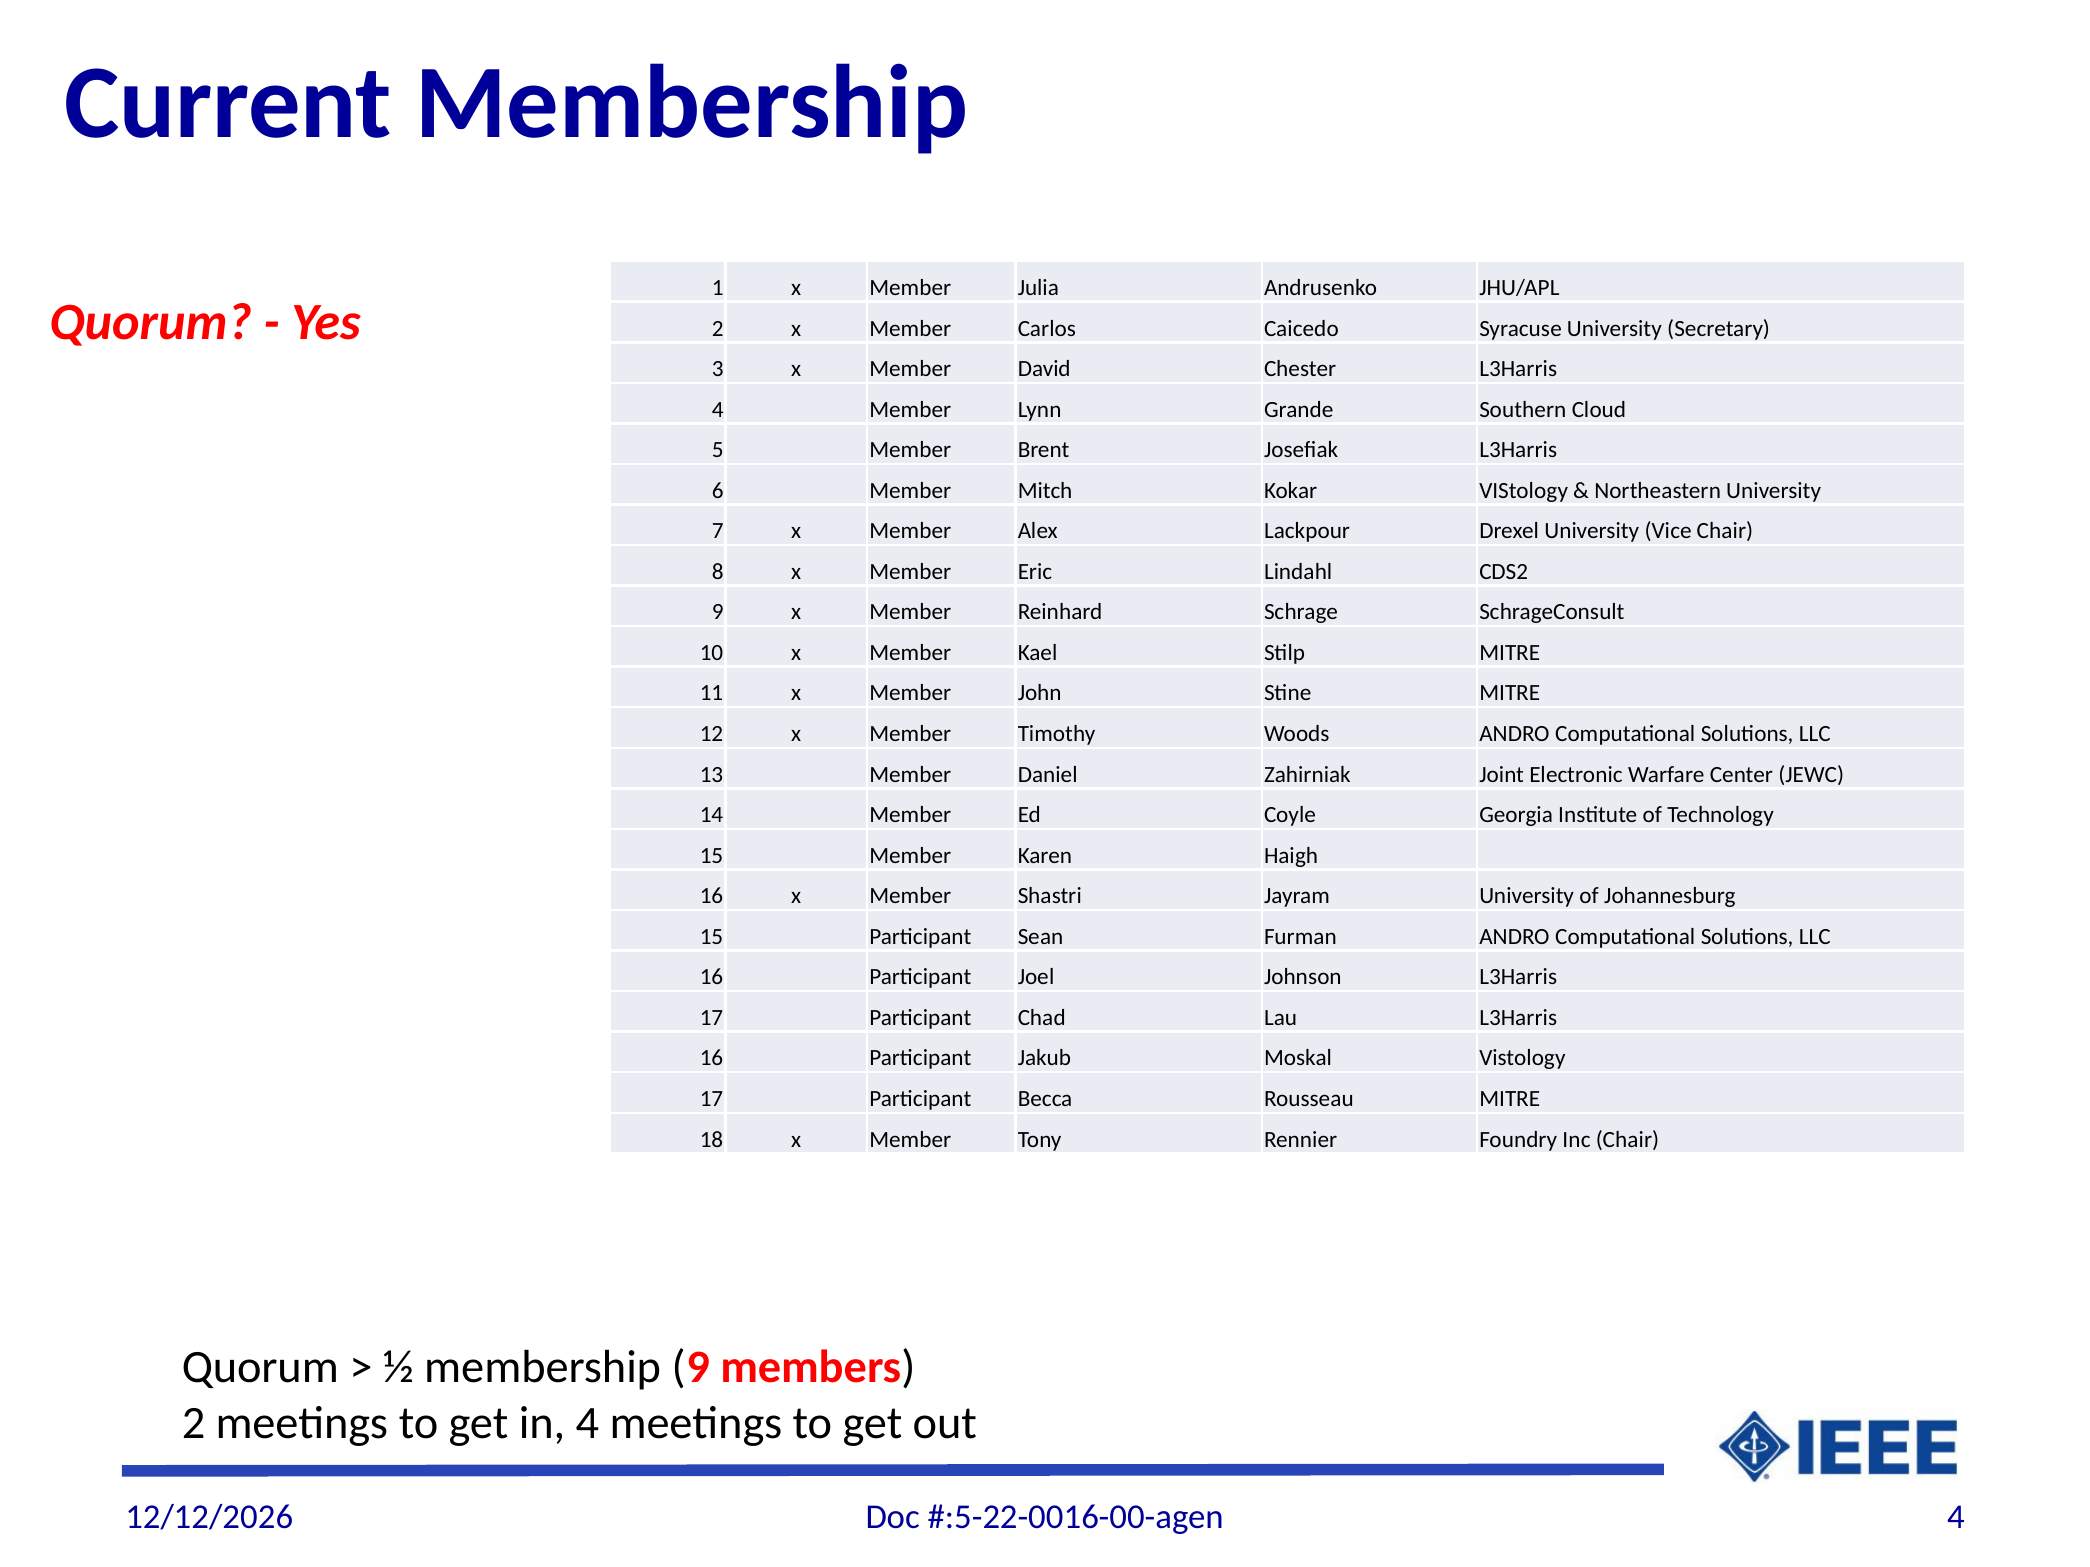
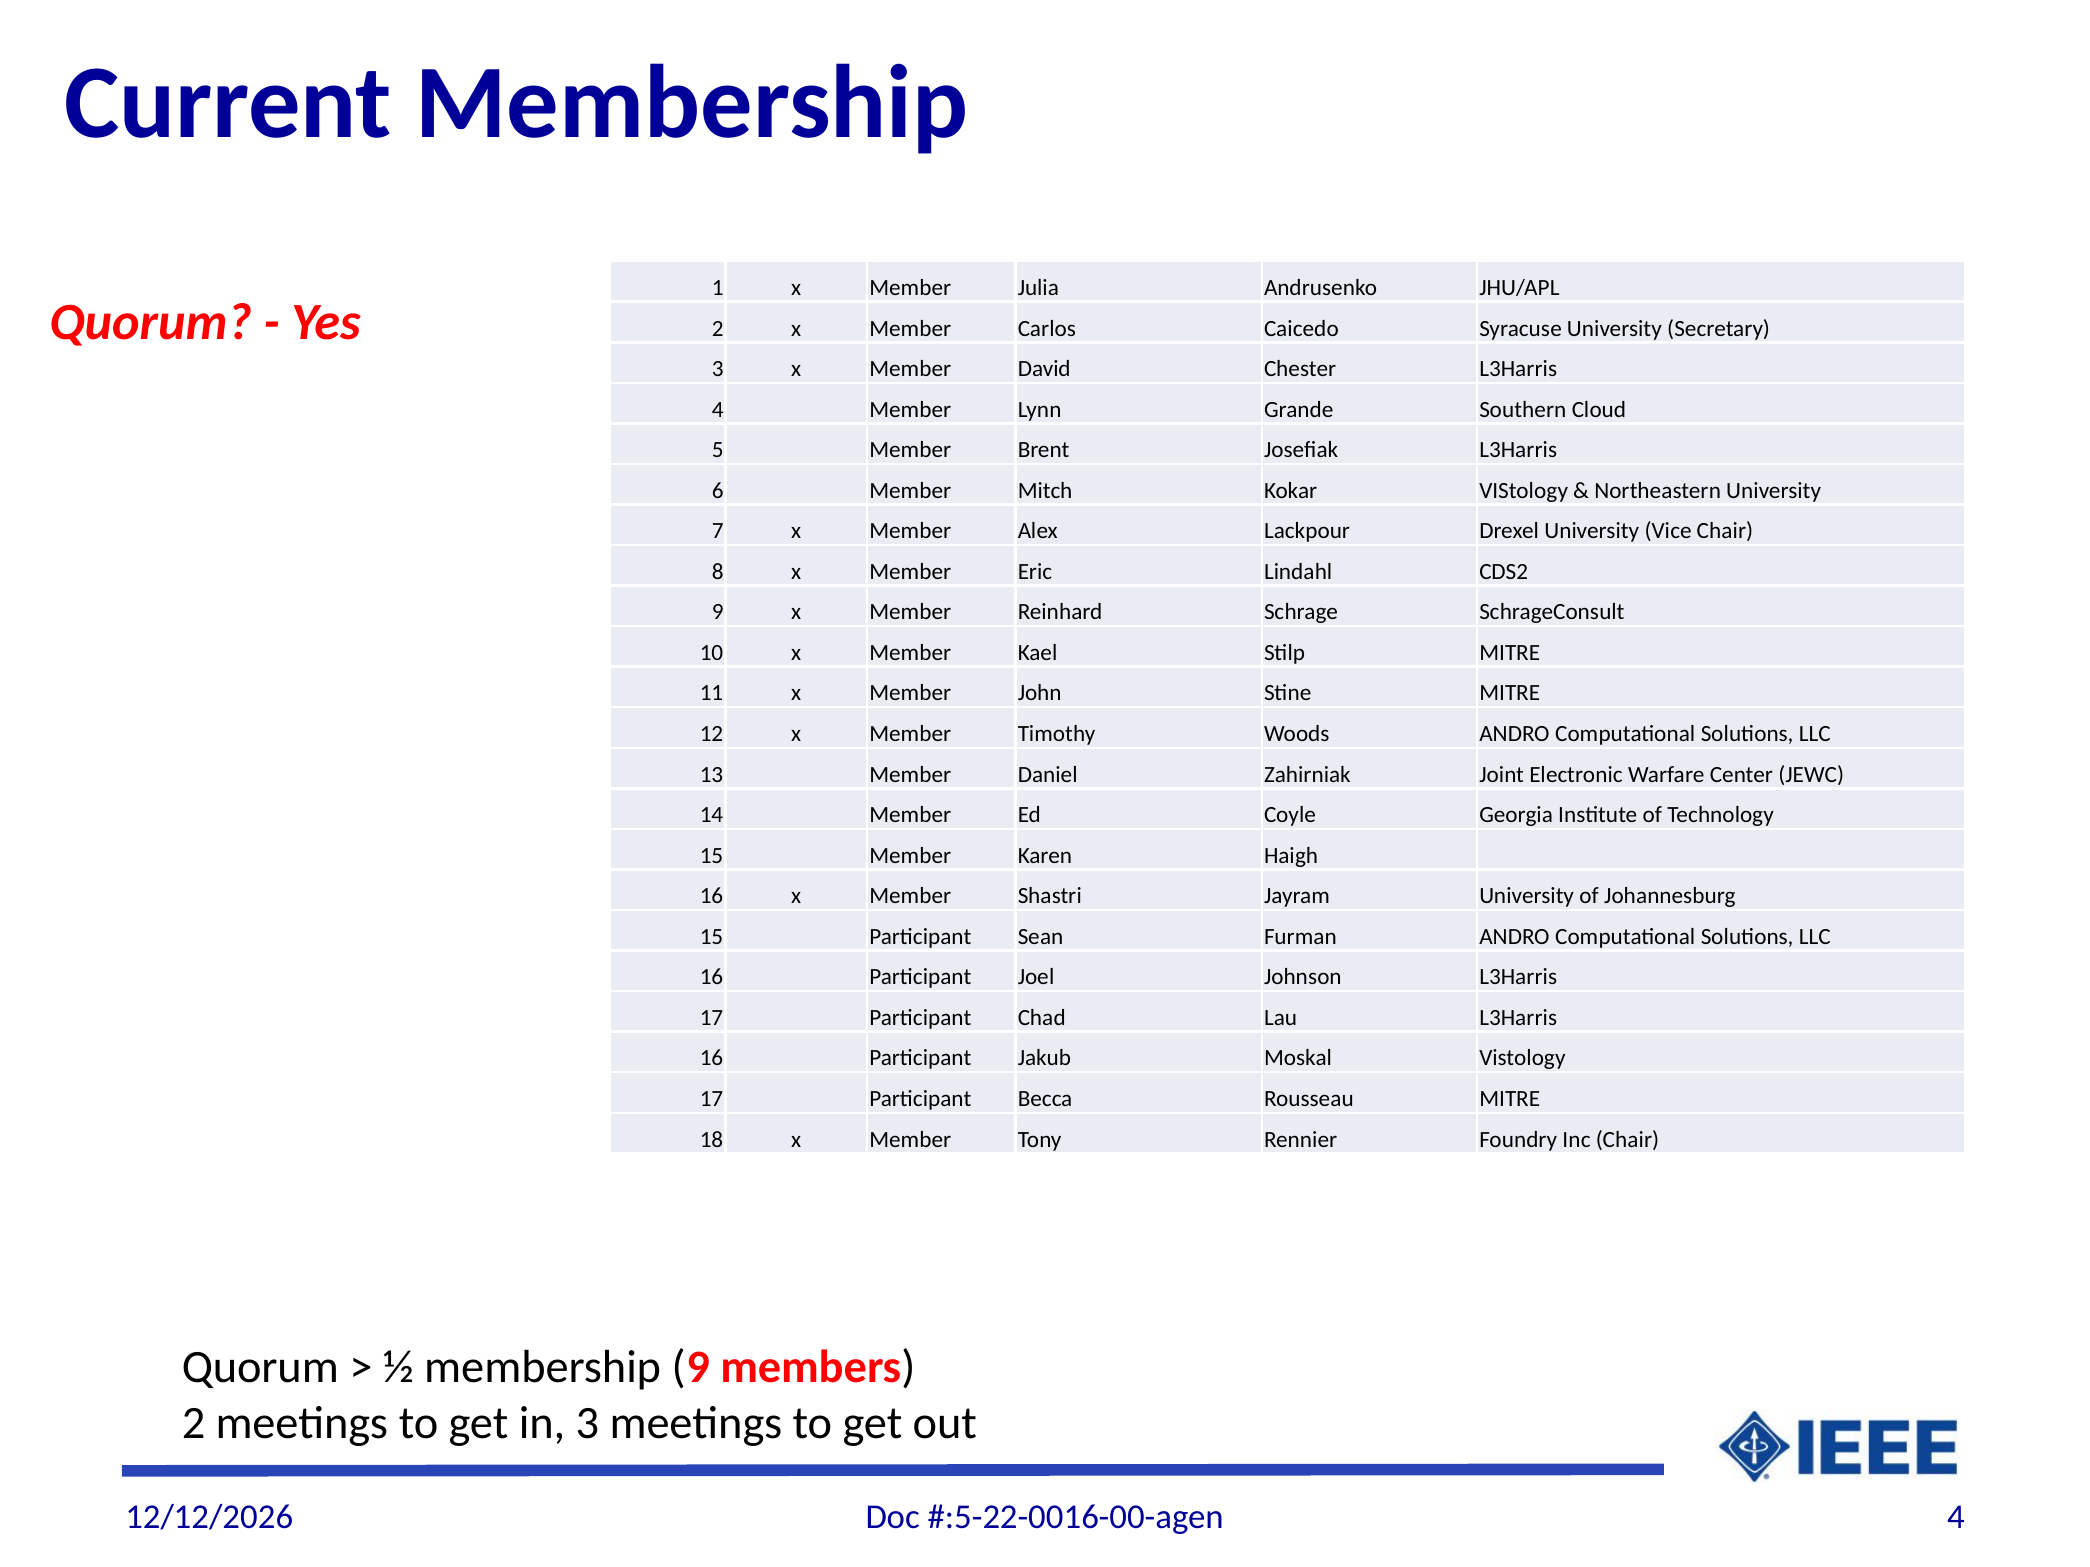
in 4: 4 -> 3
